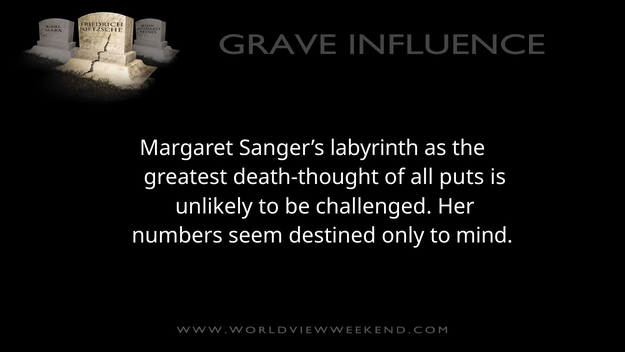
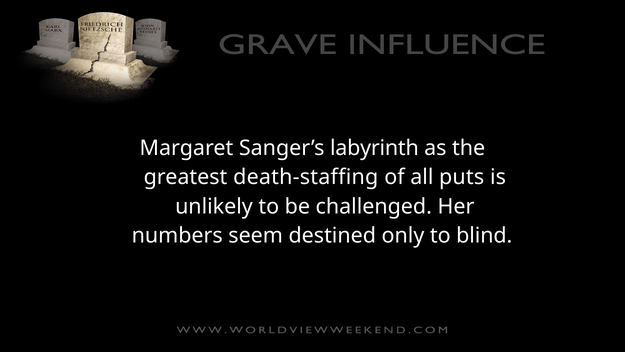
death-thought: death-thought -> death-staffing
mind: mind -> blind
